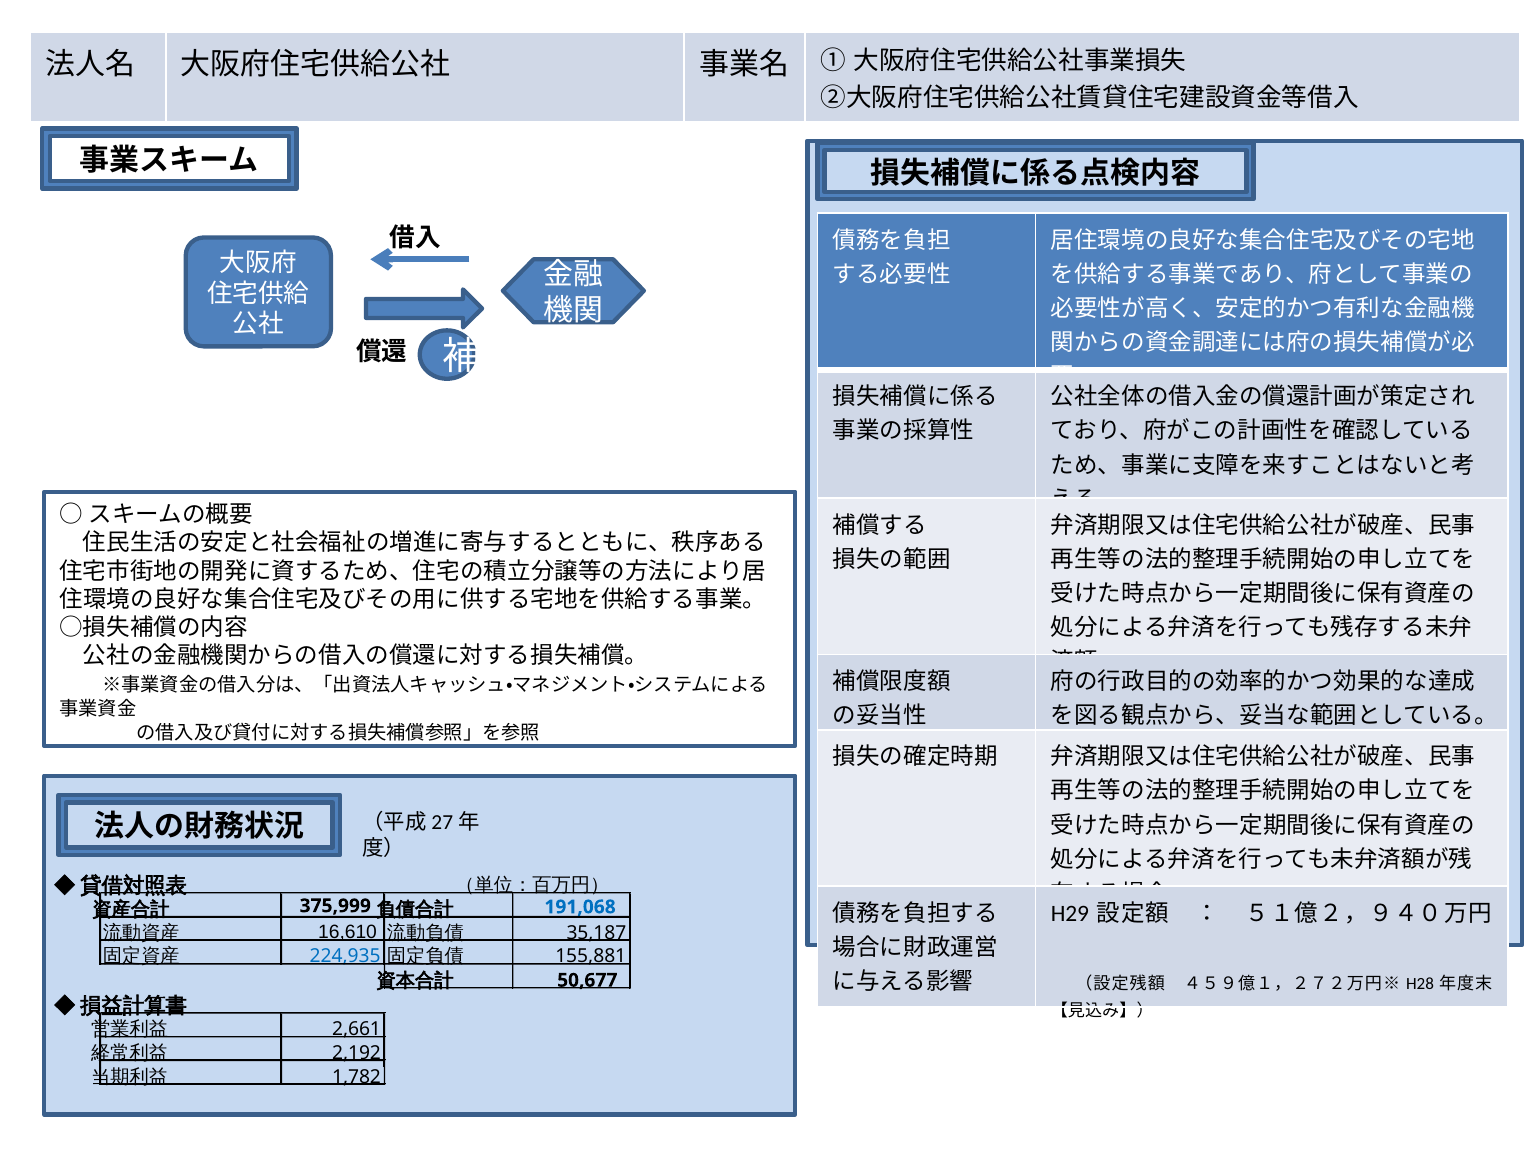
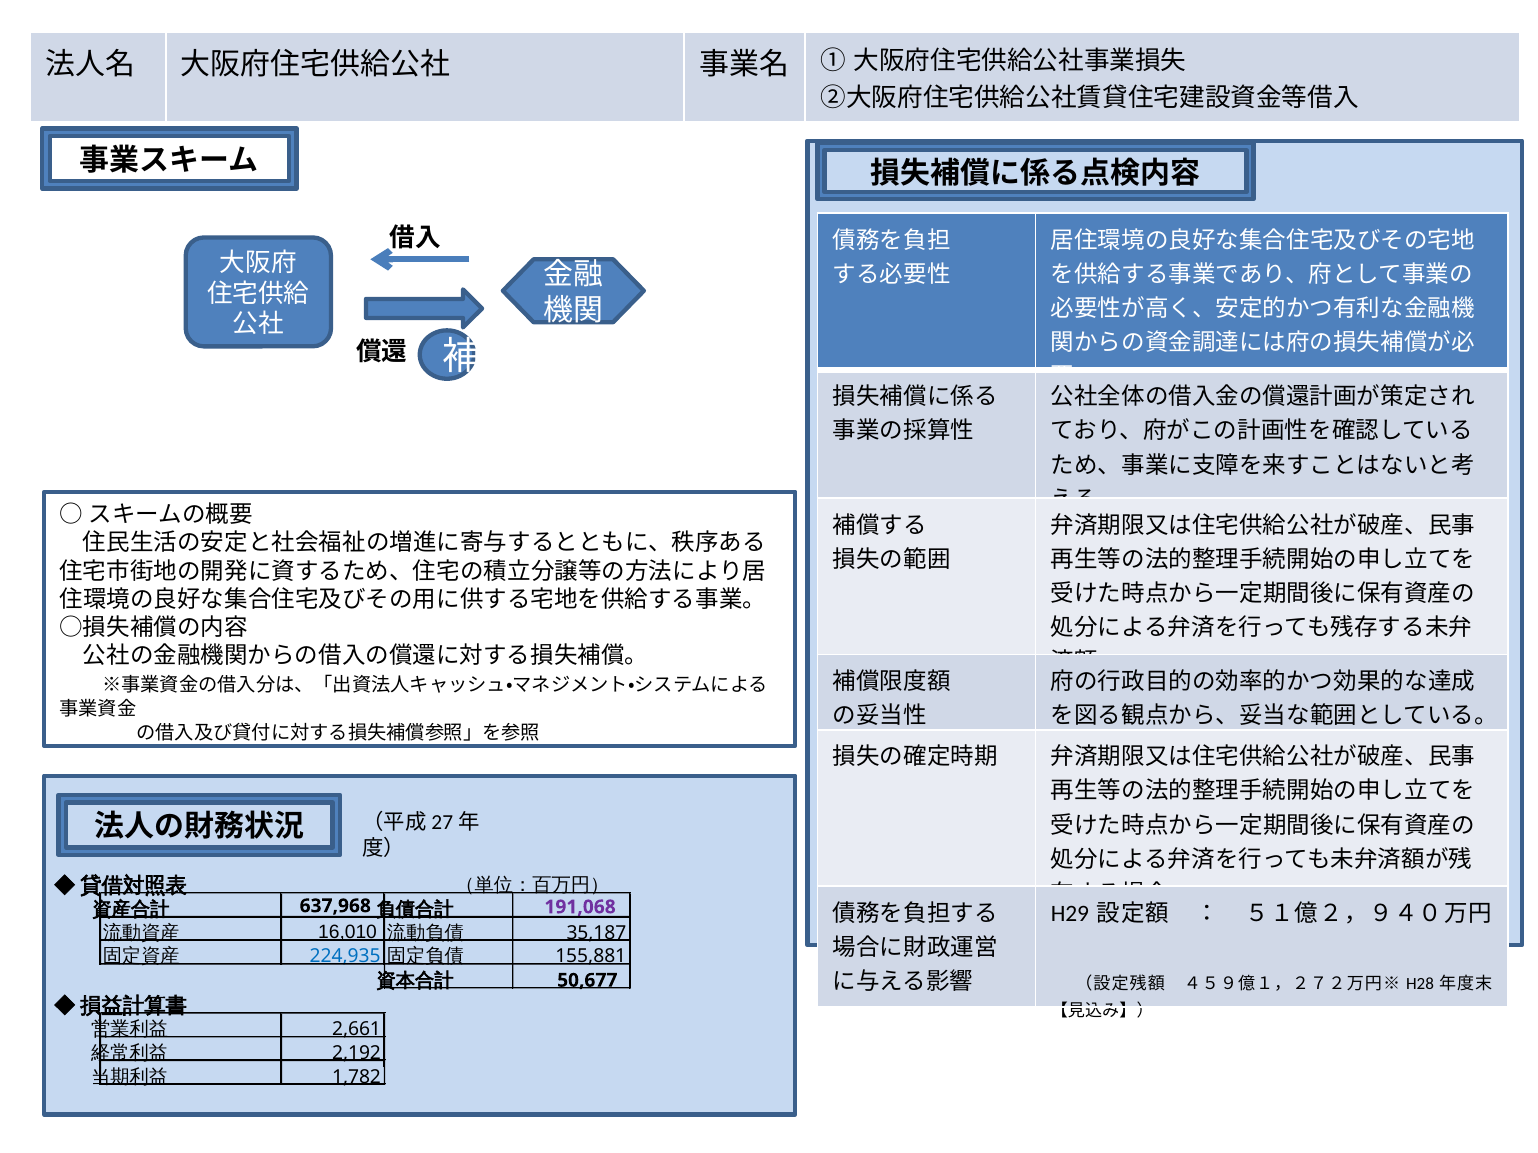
375,999: 375,999 -> 637,968
191,068 colour: blue -> purple
16,610: 16,610 -> 16,010
